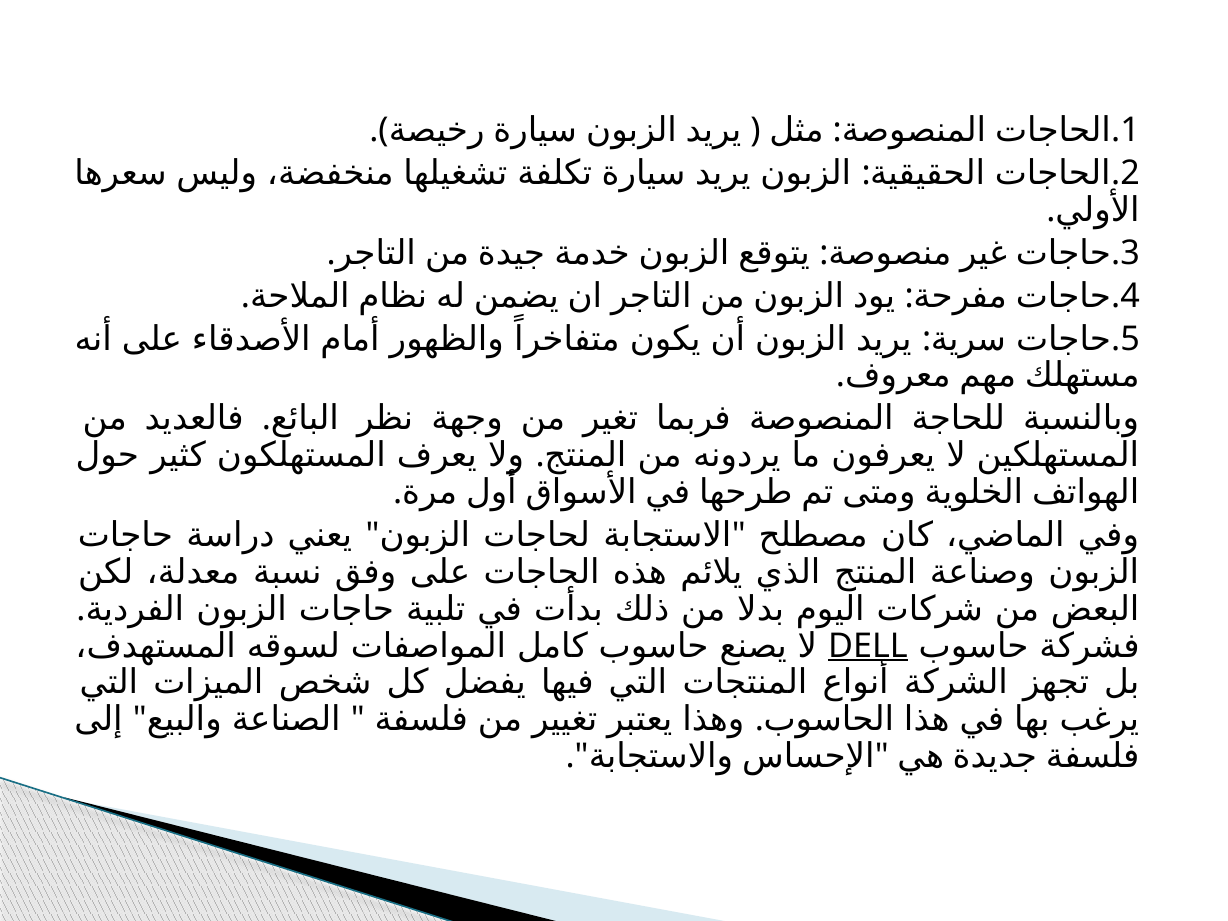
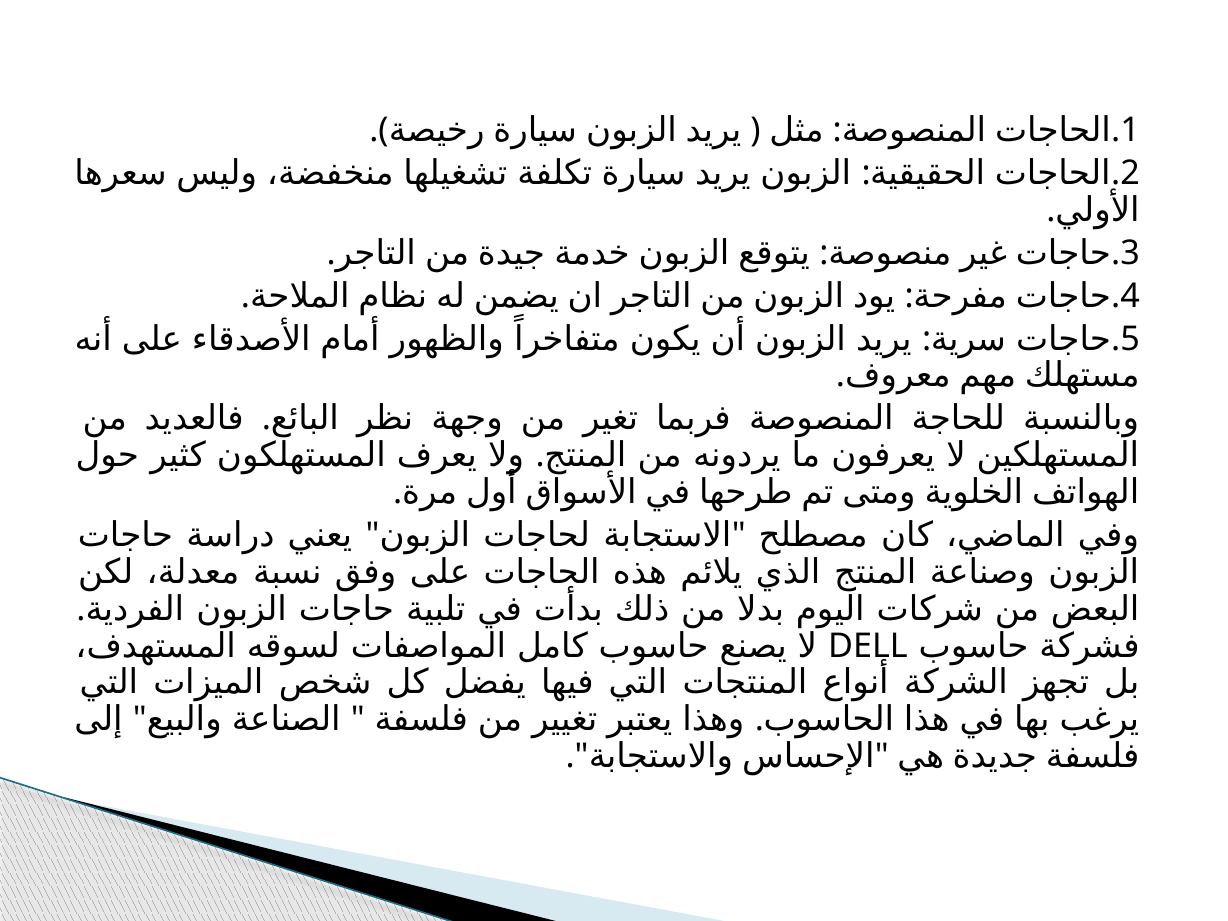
DELL underline: present -> none
